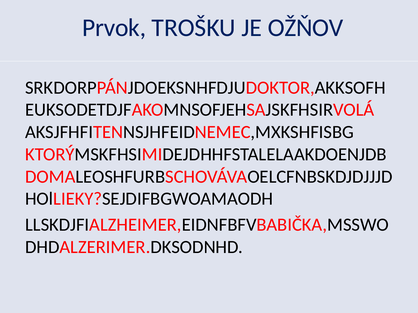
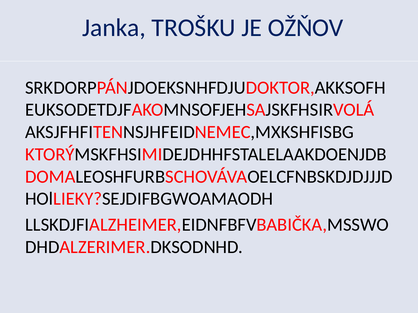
Prvok: Prvok -> Janka
